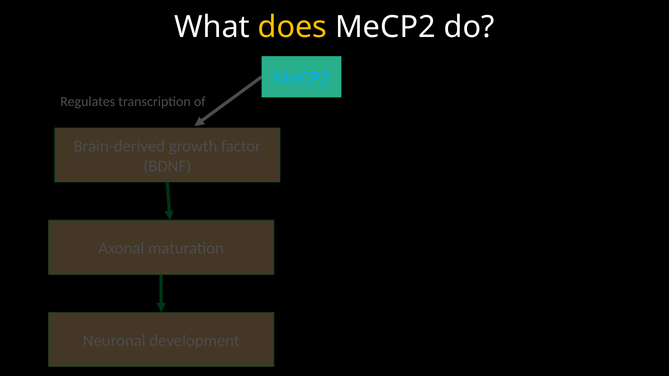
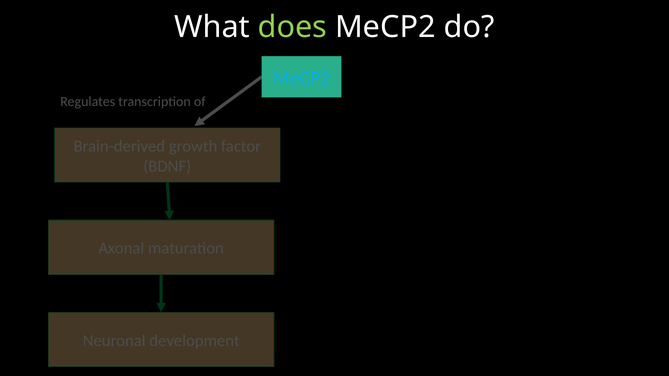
does colour: yellow -> light green
